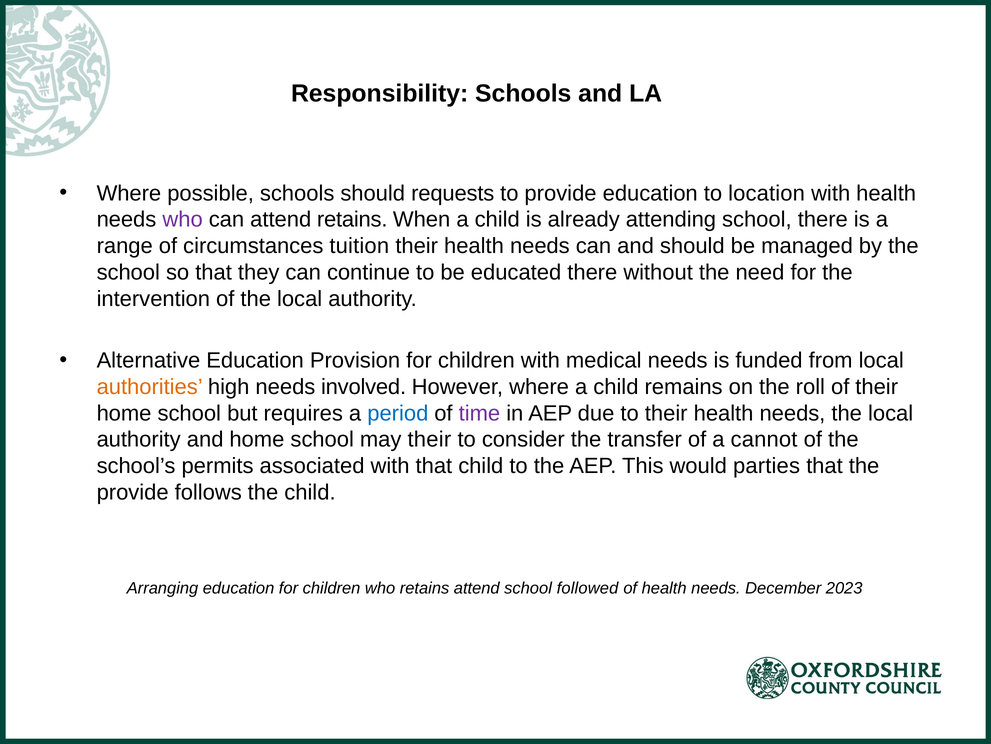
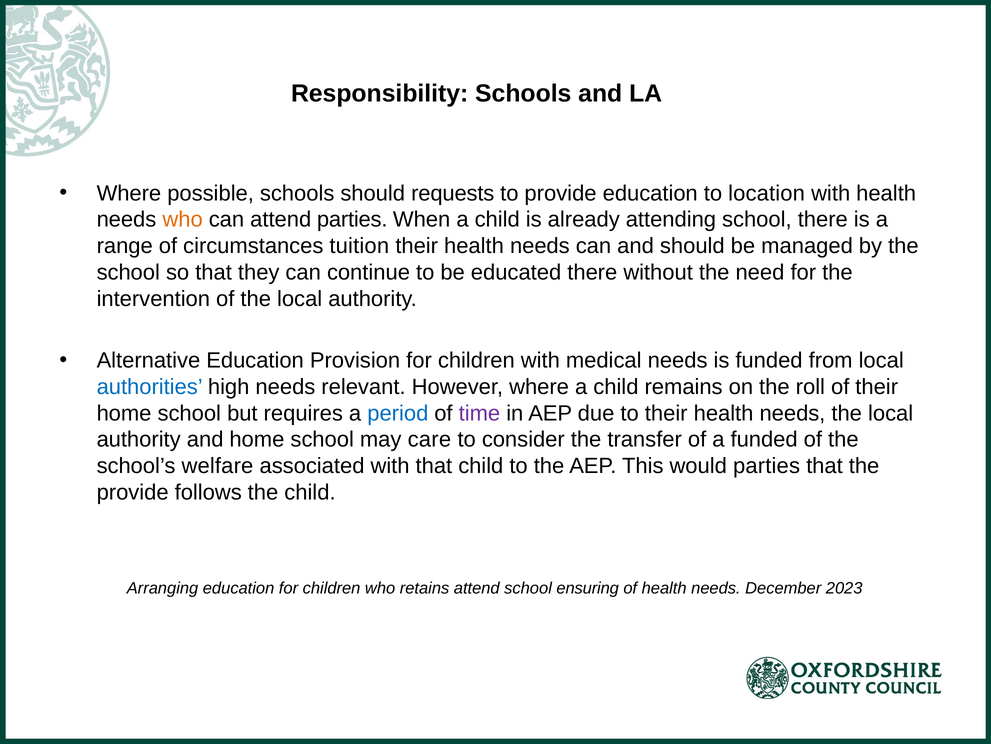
who at (183, 219) colour: purple -> orange
attend retains: retains -> parties
authorities colour: orange -> blue
involved: involved -> relevant
may their: their -> care
a cannot: cannot -> funded
permits: permits -> welfare
followed: followed -> ensuring
